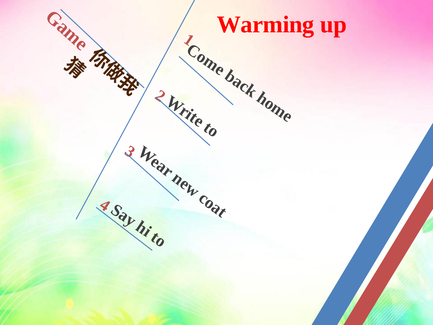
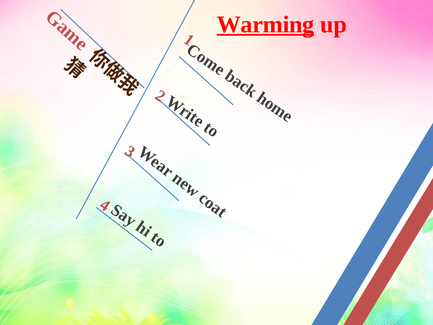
Warming underline: none -> present
